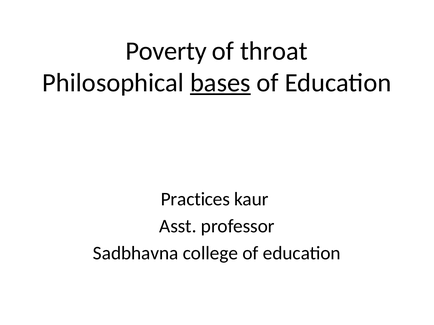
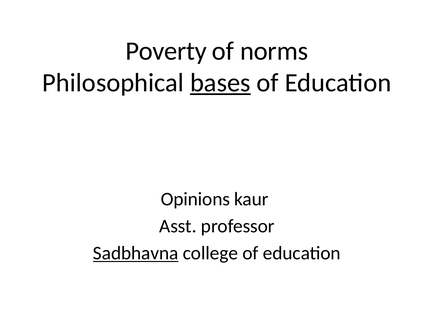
throat: throat -> norms
Practices: Practices -> Opinions
Sadbhavna underline: none -> present
